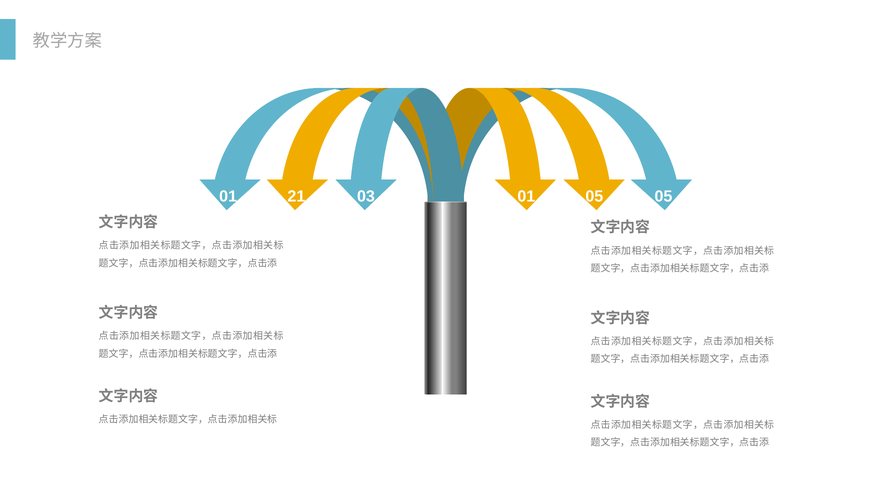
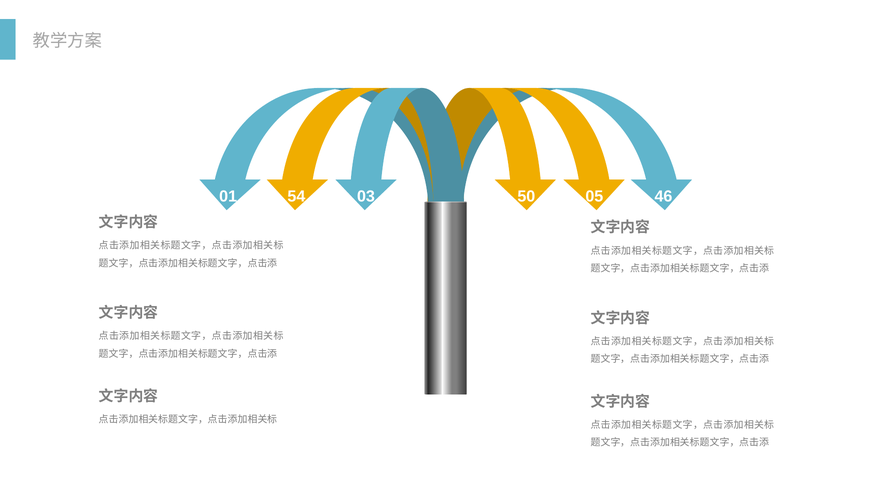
21: 21 -> 54
03 01: 01 -> 50
05 05: 05 -> 46
